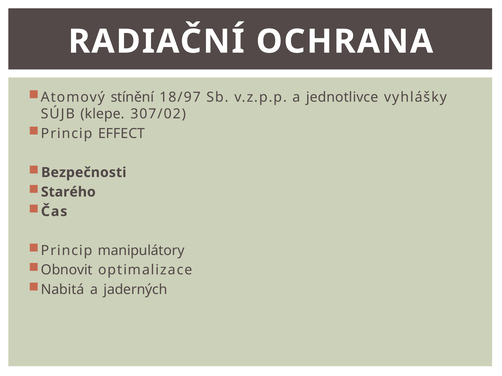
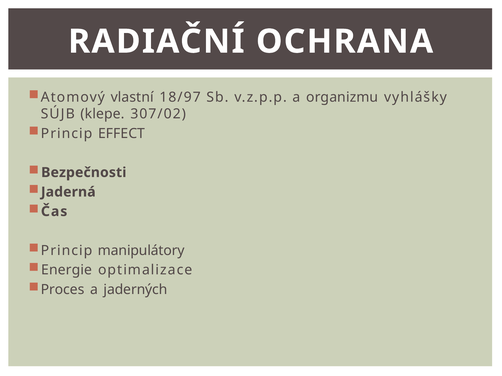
stínění: stínění -> vlastní
jednotlivce: jednotlivce -> organizmu
Starého: Starého -> Jaderná
Obnovit: Obnovit -> Energie
Nabitá: Nabitá -> Proces
